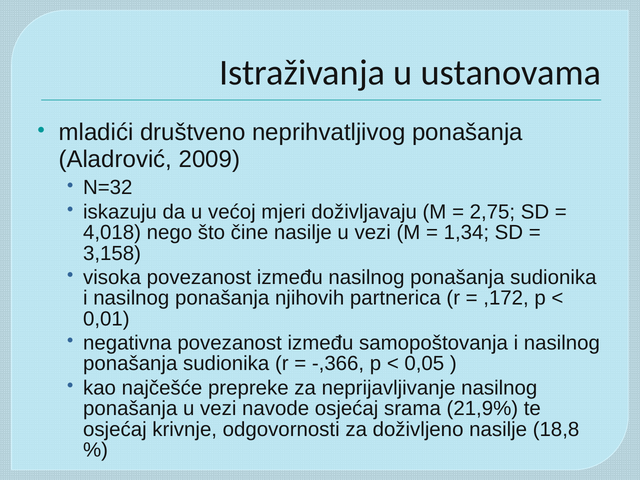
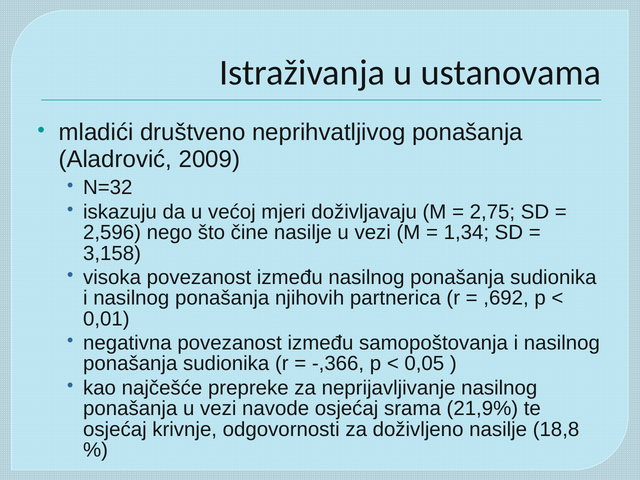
4,018: 4,018 -> 2,596
,172: ,172 -> ,692
